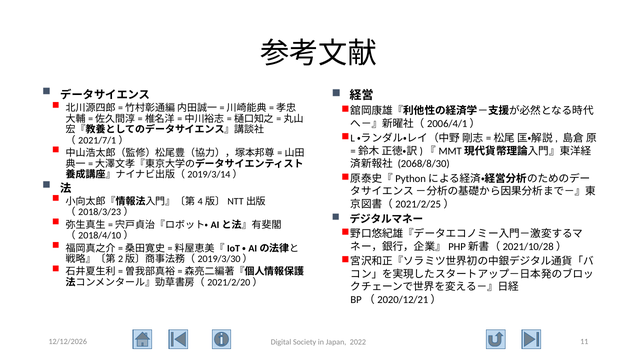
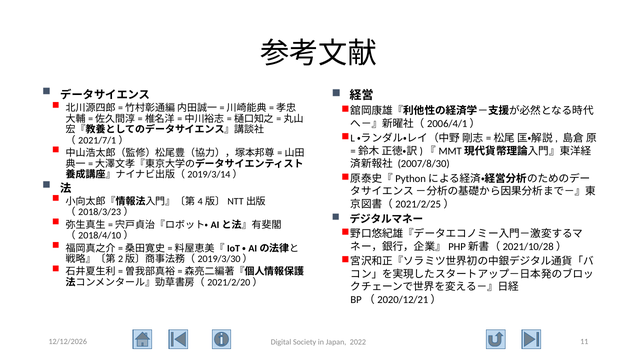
2068/8/30: 2068/8/30 -> 2007/8/30
